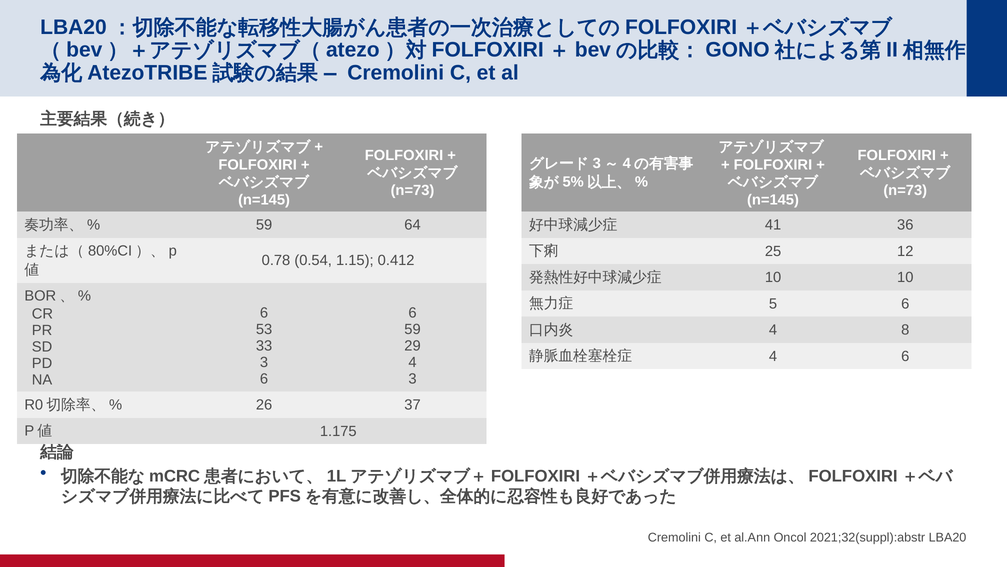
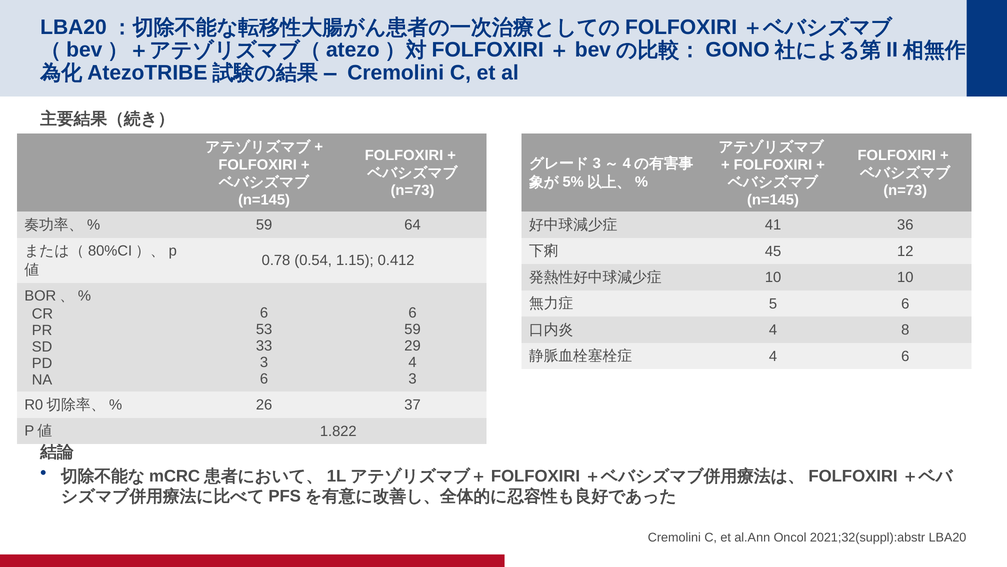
25: 25 -> 45
1.175: 1.175 -> 1.822
